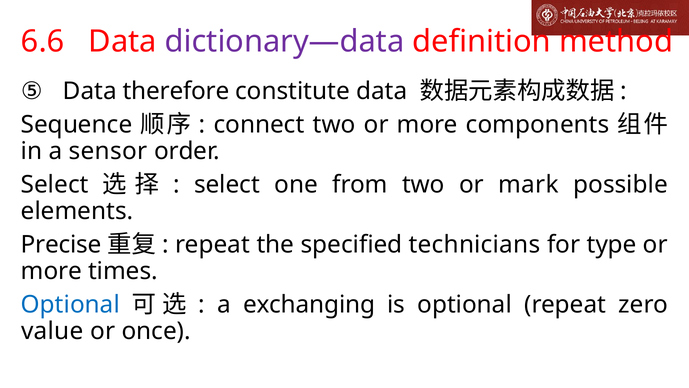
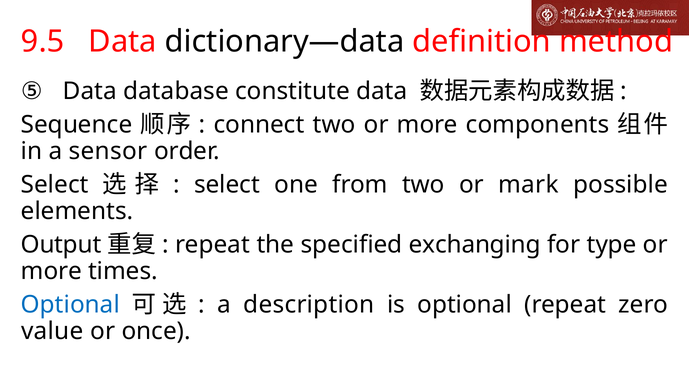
6.6: 6.6 -> 9.5
dictionary—data colour: purple -> black
therefore: therefore -> database
Precise: Precise -> Output
technicians: technicians -> exchanging
exchanging: exchanging -> description
